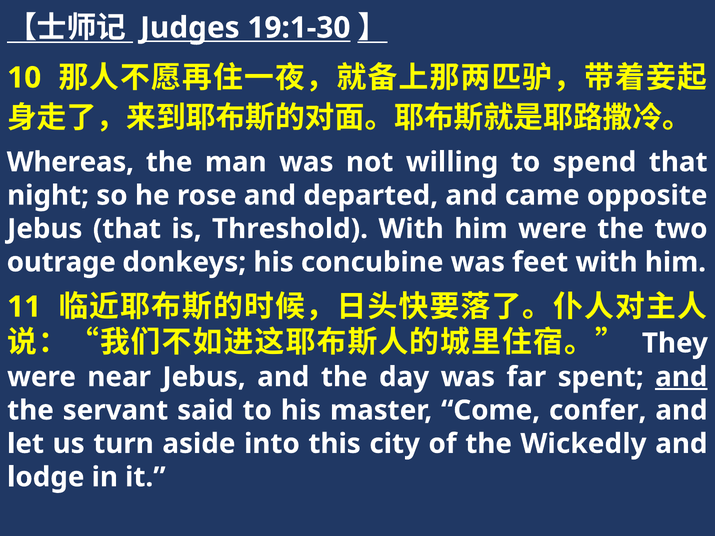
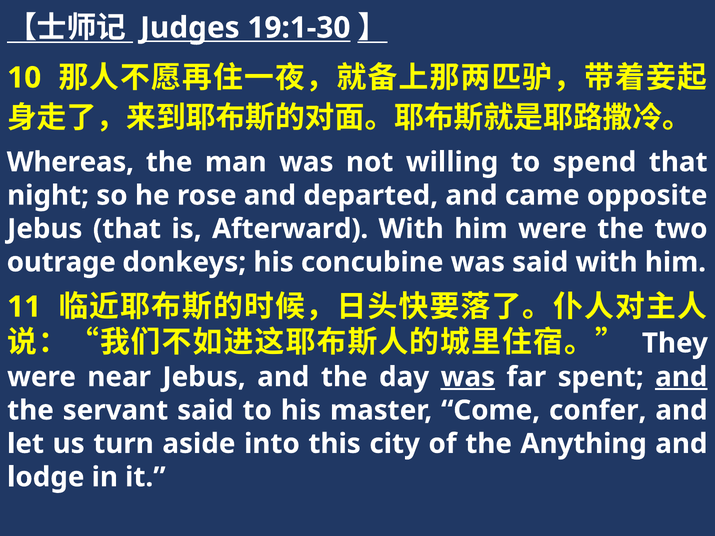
Threshold: Threshold -> Afterward
was feet: feet -> said
was at (468, 377) underline: none -> present
Wickedly: Wickedly -> Anything
